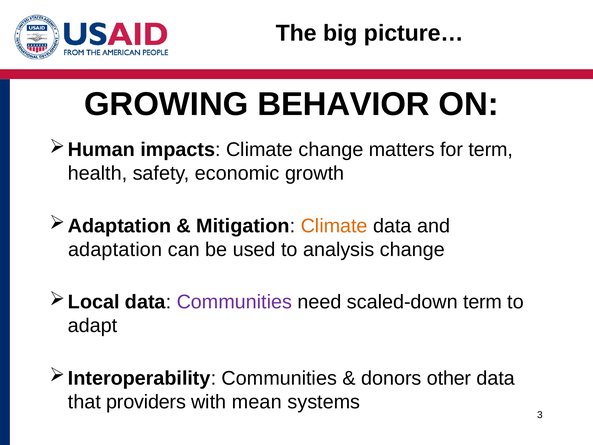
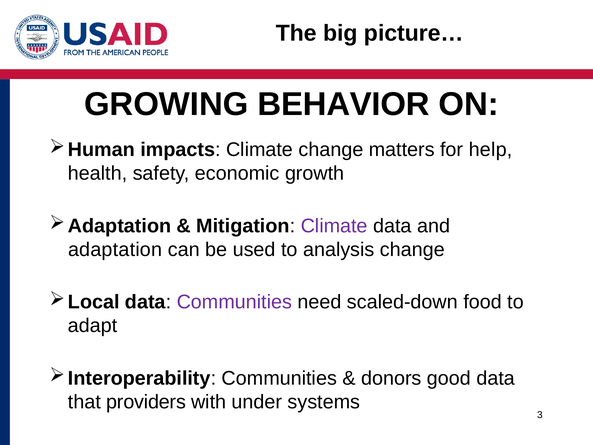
for term: term -> help
Climate at (334, 226) colour: orange -> purple
scaled-down term: term -> food
other: other -> good
mean: mean -> under
